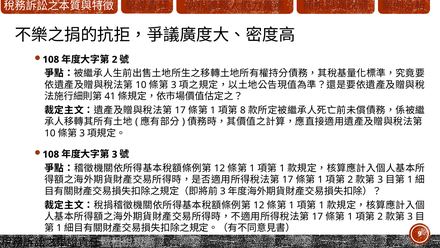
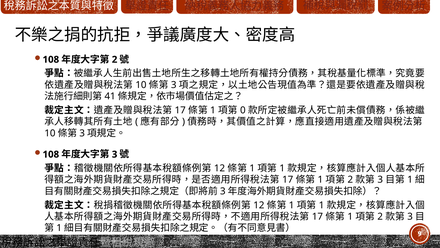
8: 8 -> 0
